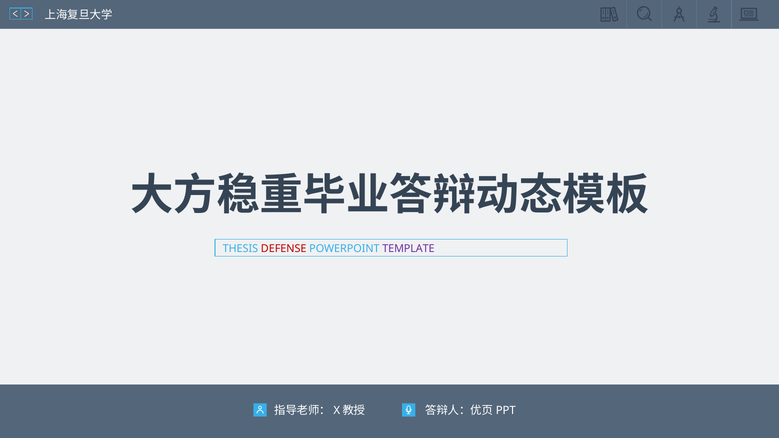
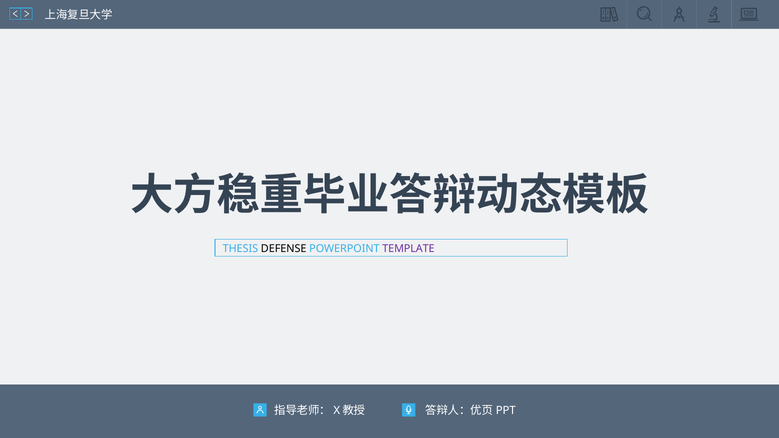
DEFENSE colour: red -> black
